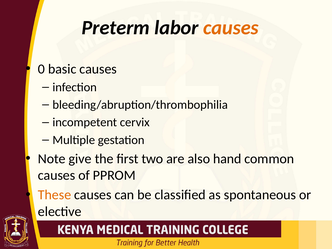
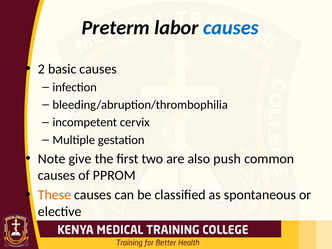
causes at (231, 28) colour: orange -> blue
0: 0 -> 2
hand: hand -> push
